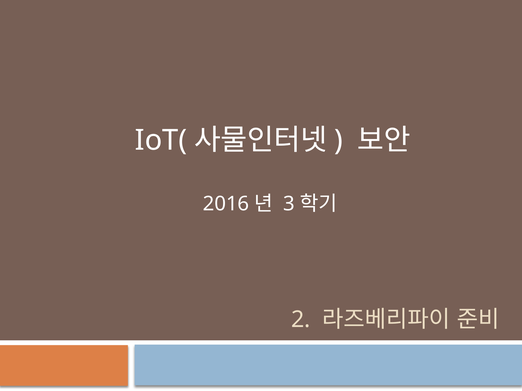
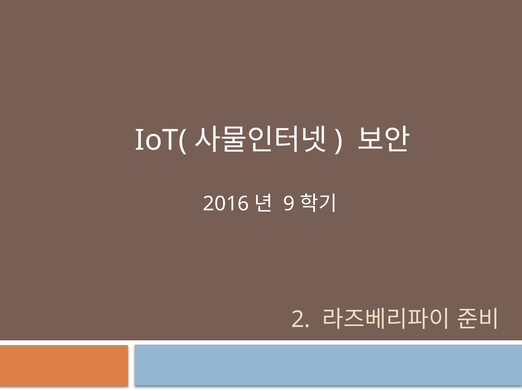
3: 3 -> 9
